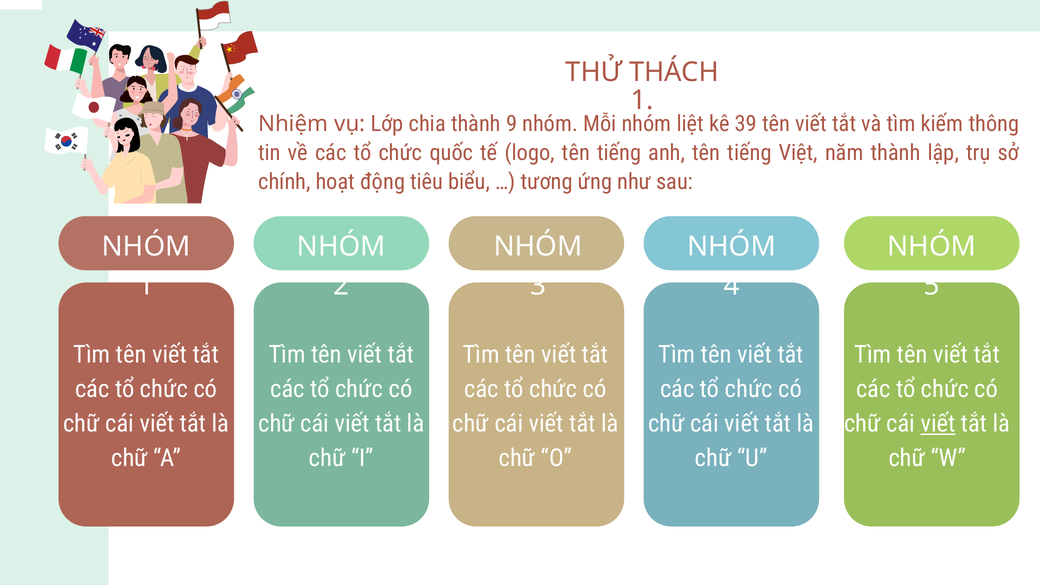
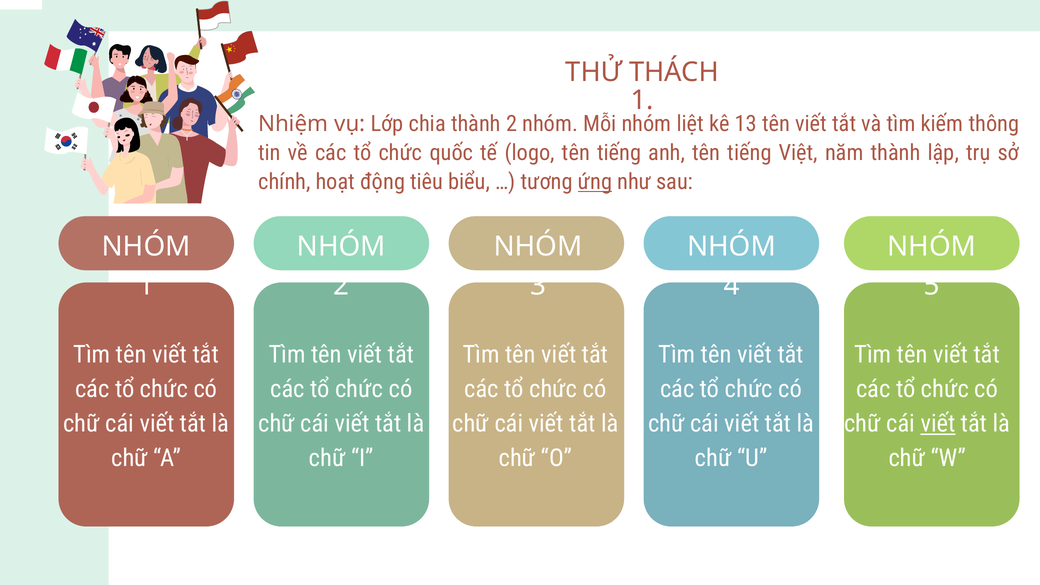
thành 9: 9 -> 2
39: 39 -> 13
ứng underline: none -> present
